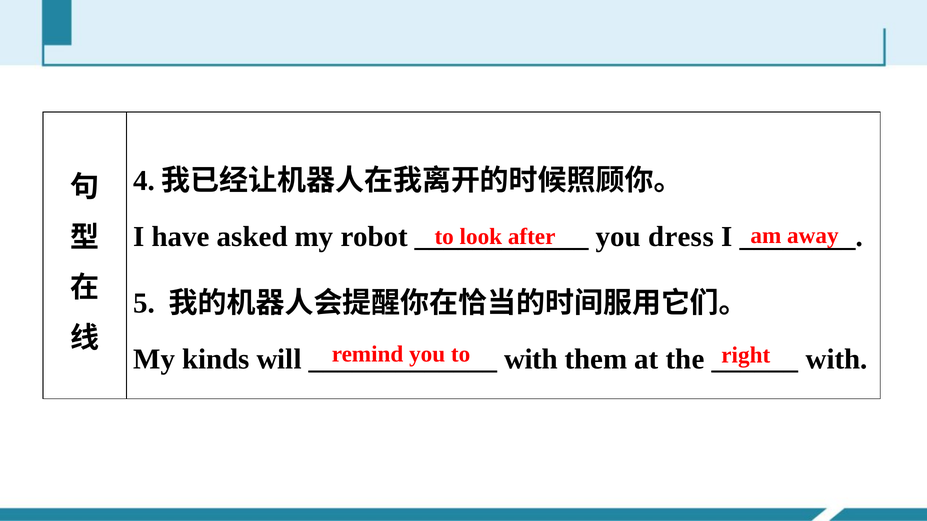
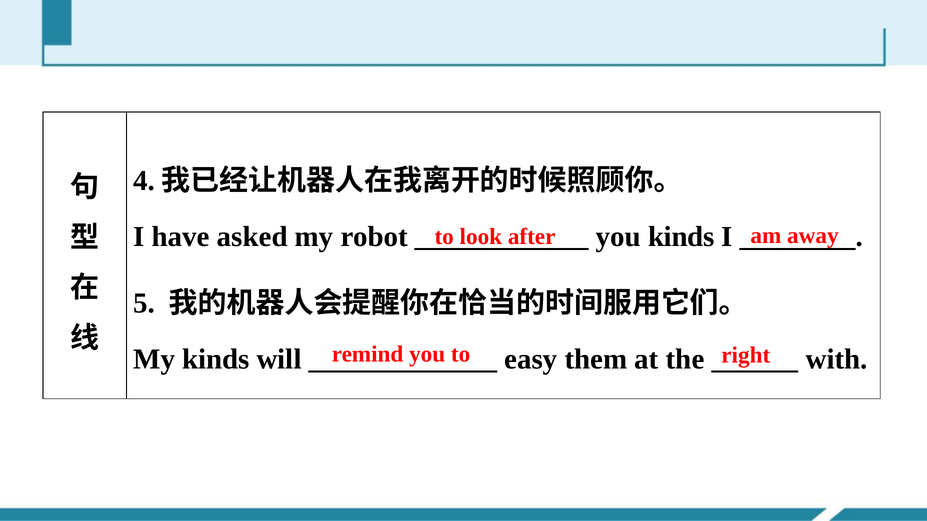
you dress: dress -> kinds
with at (531, 360): with -> easy
